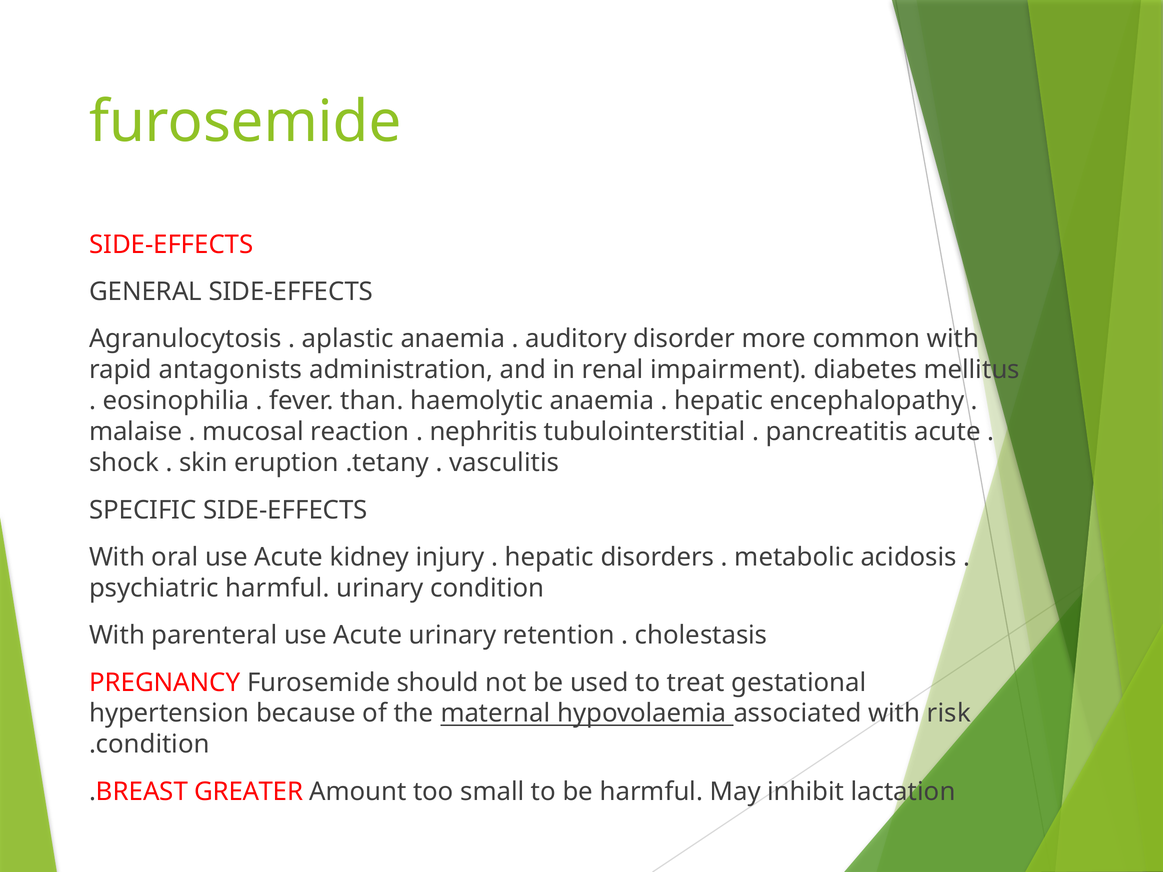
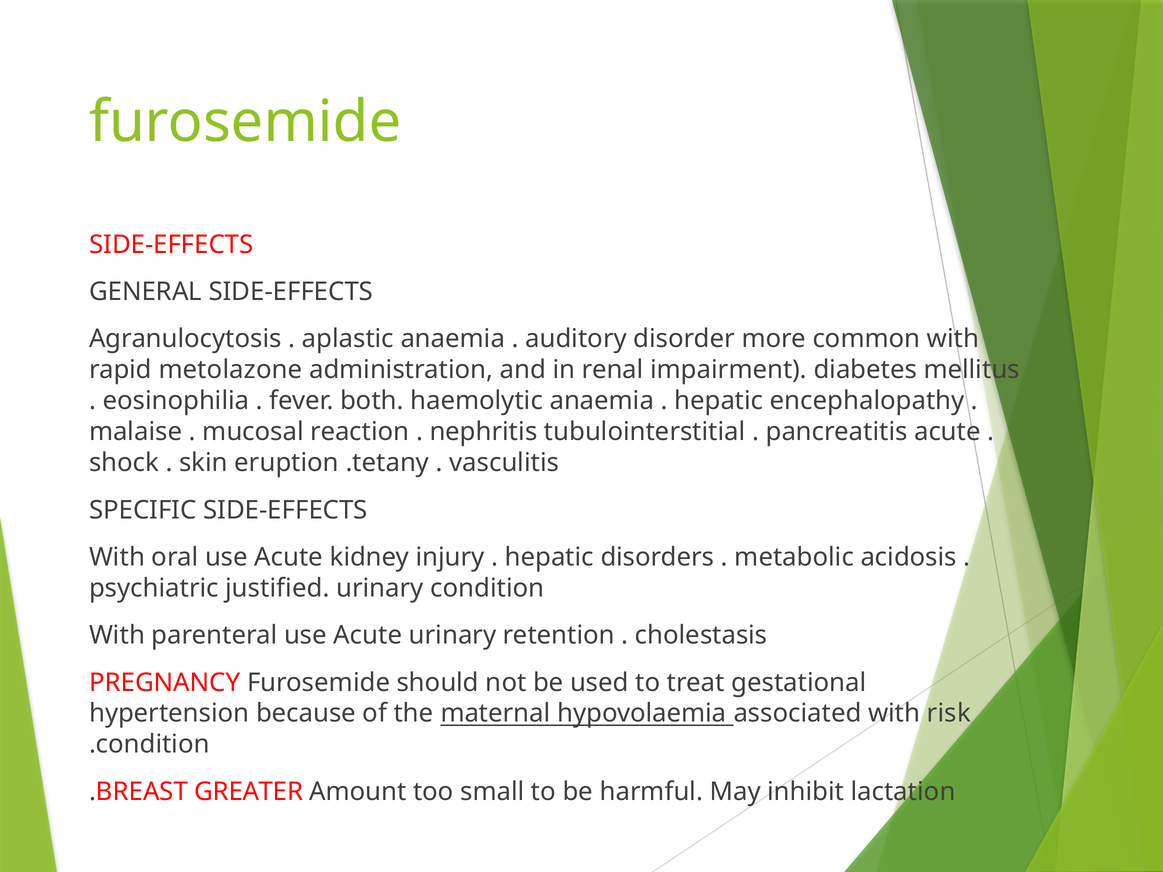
antagonists: antagonists -> metolazone
than: than -> both
psychiatric harmful: harmful -> justified
